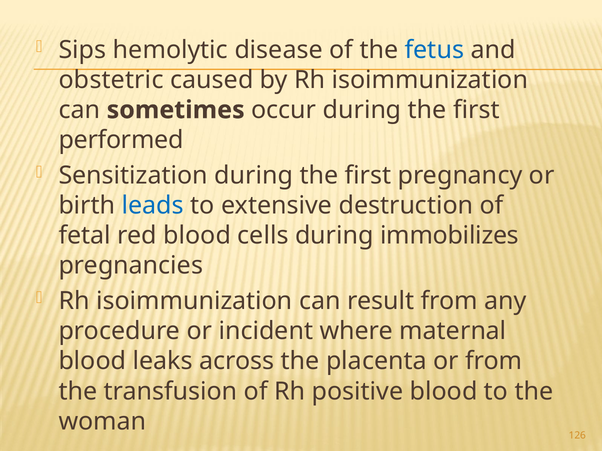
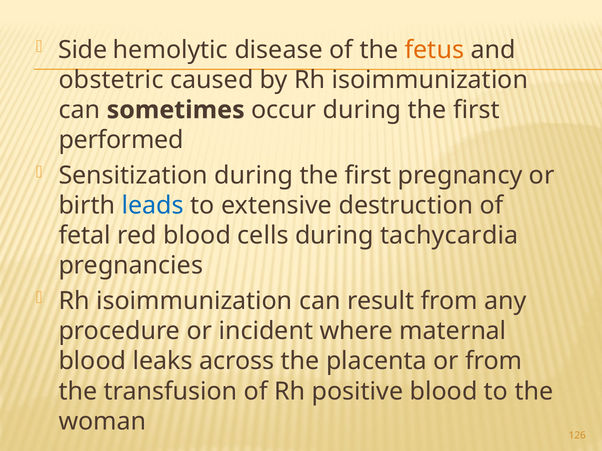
Sips: Sips -> Side
fetus colour: blue -> orange
immobilizes: immobilizes -> tachycardia
